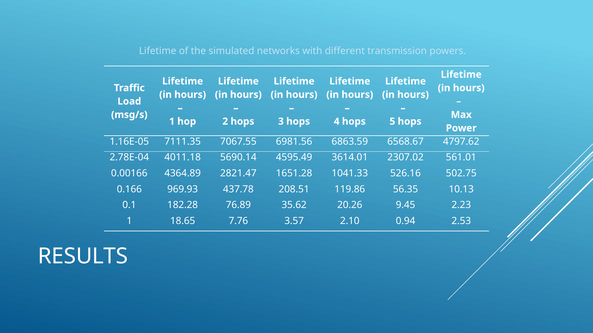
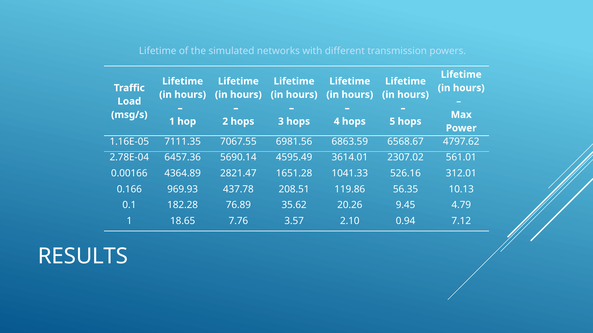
4011.18: 4011.18 -> 6457.36
502.75: 502.75 -> 312.01
2.23: 2.23 -> 4.79
2.53: 2.53 -> 7.12
